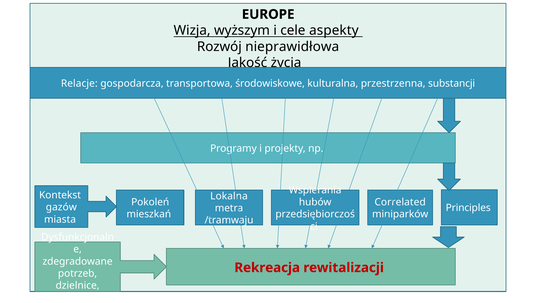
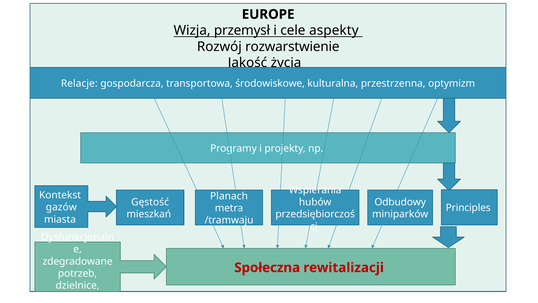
wyższym: wyższym -> przemysł
nieprawidłowa: nieprawidłowa -> rozwarstwienie
substancji: substancji -> optymizm
Lokalna: Lokalna -> Planach
Pokoleń: Pokoleń -> Gęstość
Correlated: Correlated -> Odbudowy
Rekreacja: Rekreacja -> Społeczna
